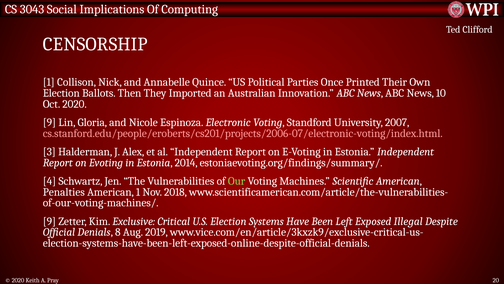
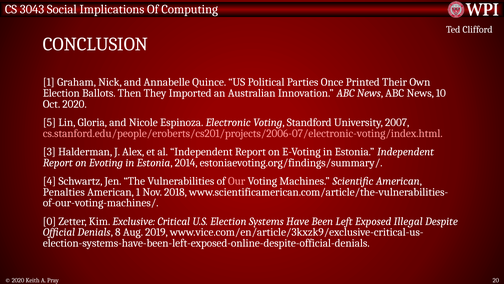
CENSORSHIP: CENSORSHIP -> CONCLUSION
Collison: Collison -> Graham
9 at (49, 122): 9 -> 5
Our colour: light green -> pink
9 at (49, 221): 9 -> 0
